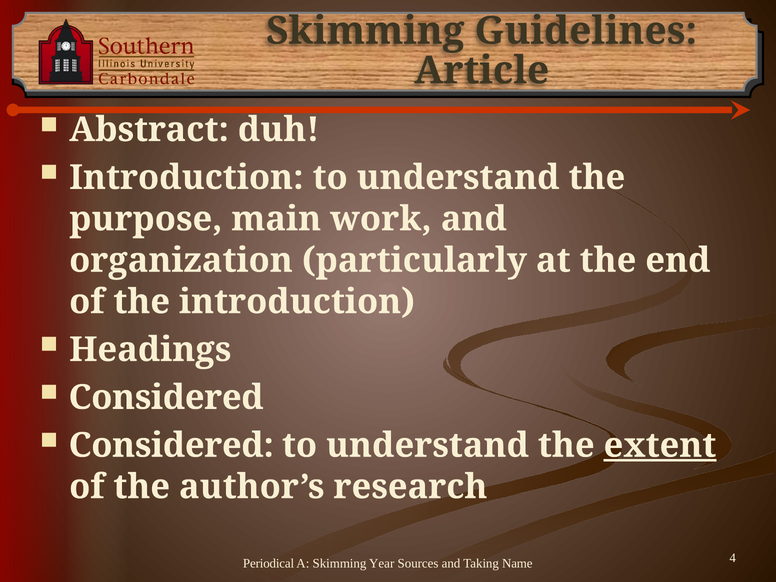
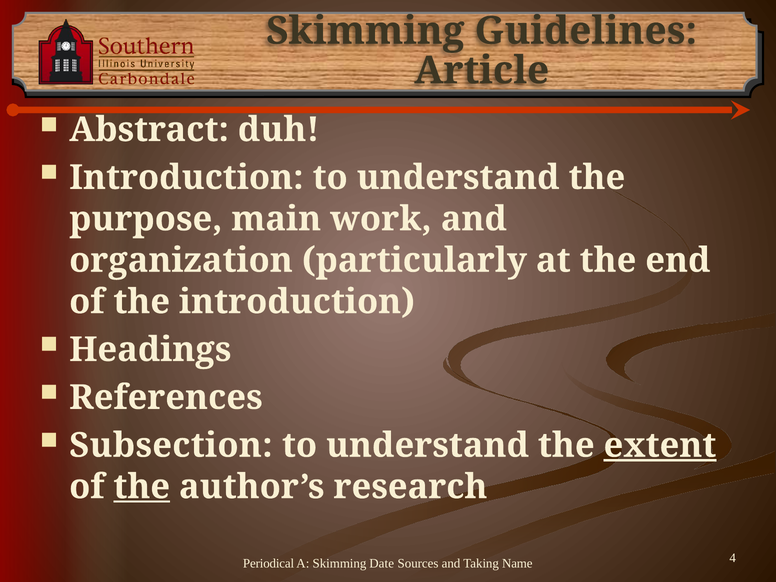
Considered at (166, 398): Considered -> References
Considered at (171, 445): Considered -> Subsection
the at (142, 487) underline: none -> present
Year: Year -> Date
